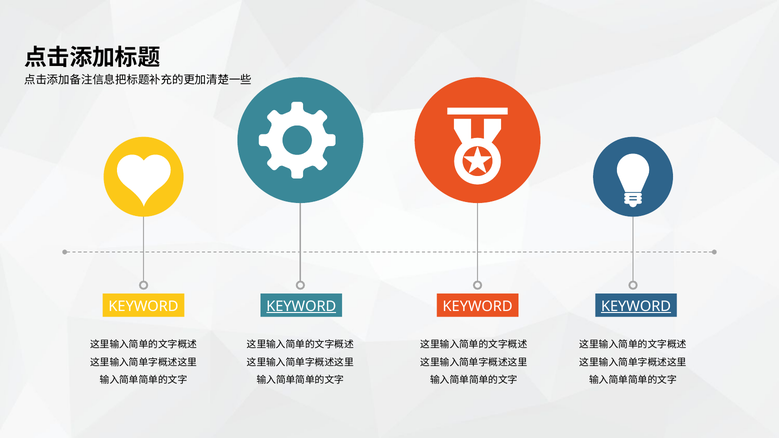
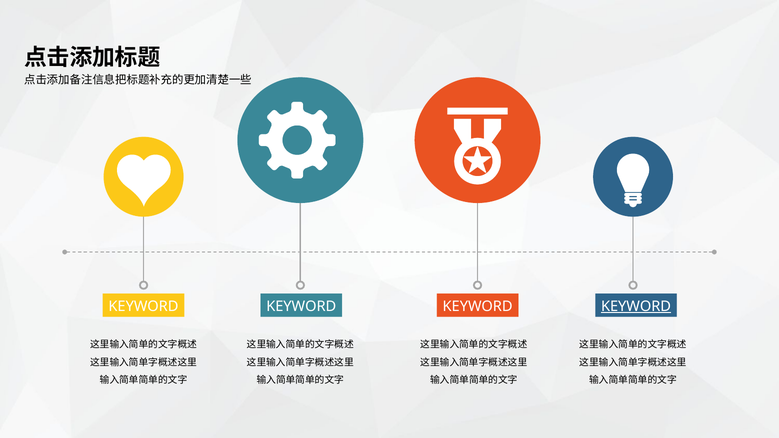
KEYWORD at (301, 306) underline: present -> none
